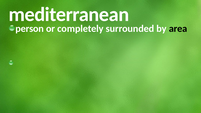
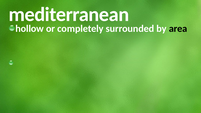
person: person -> hollow
